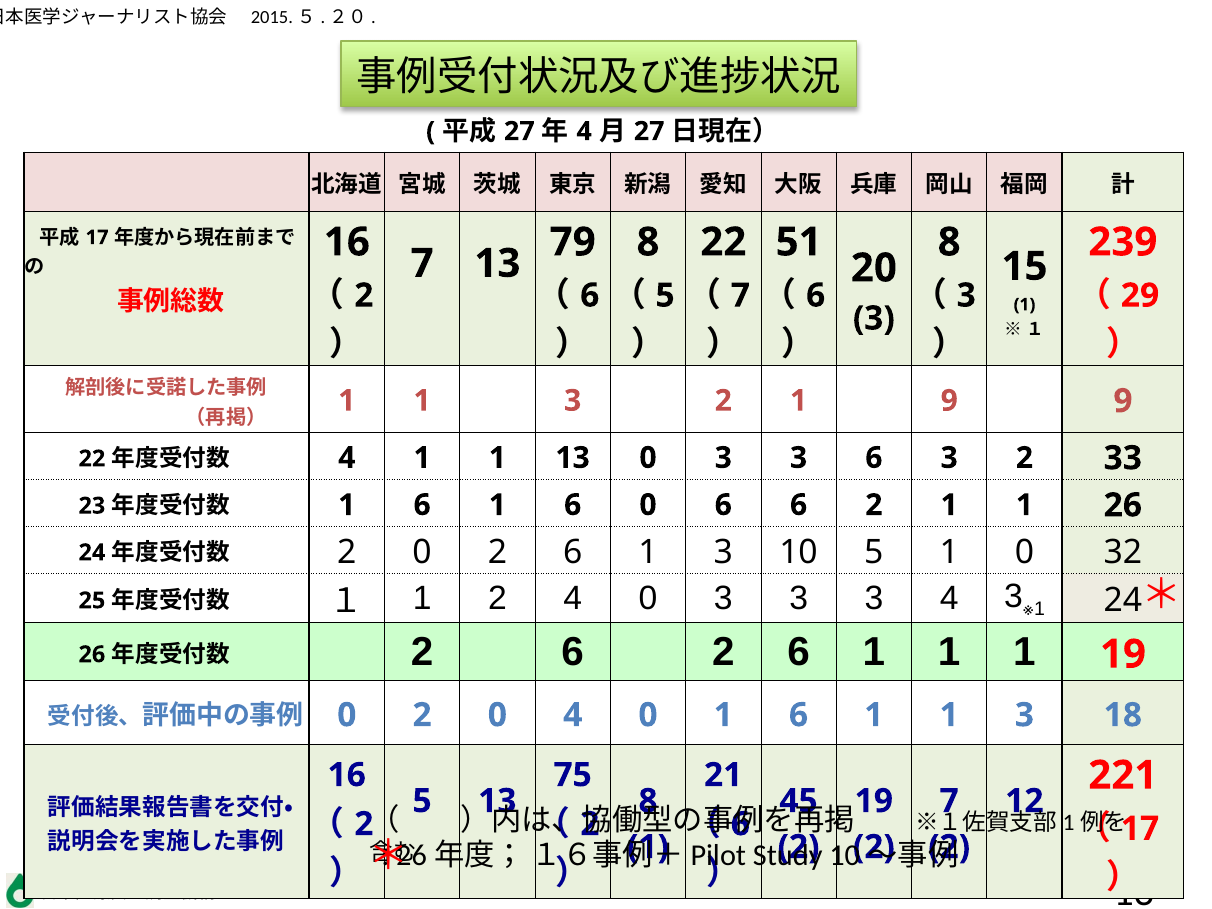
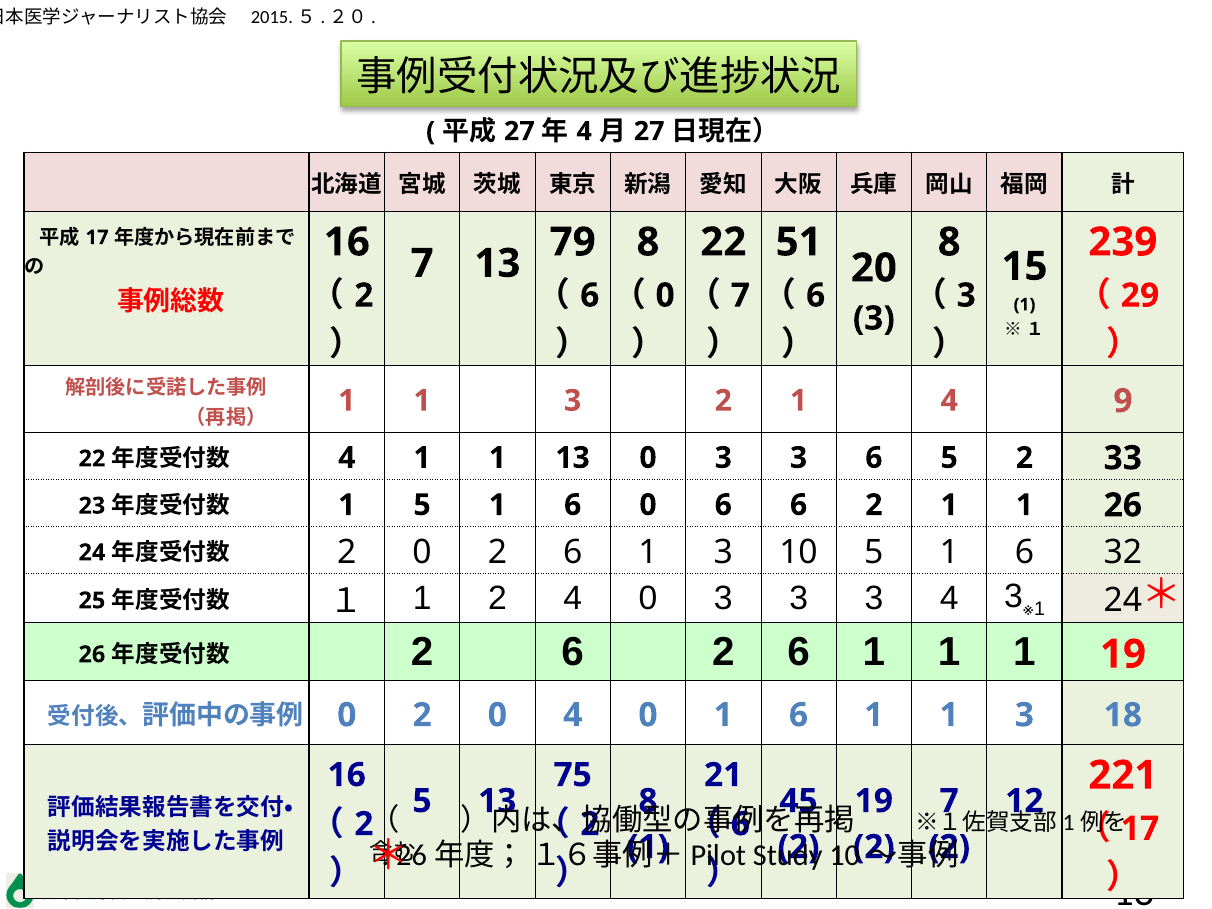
5 at (665, 295): 5 -> 0
1 9: 9 -> 4
6 3: 3 -> 5
6 at (422, 505): 6 -> 5
10 5 1 0: 0 -> 6
